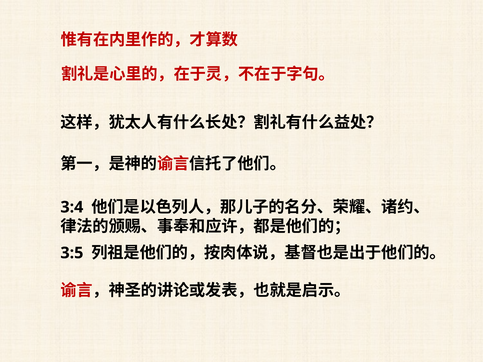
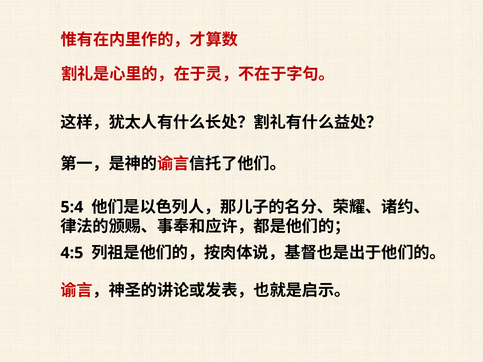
3:4: 3:4 -> 5:4
3:5: 3:5 -> 4:5
